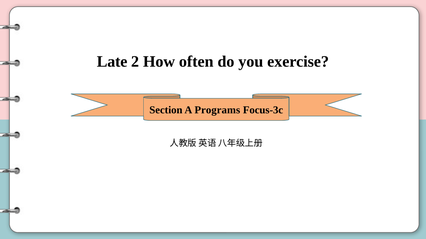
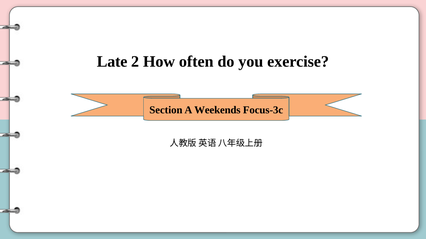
Programs: Programs -> Weekends
